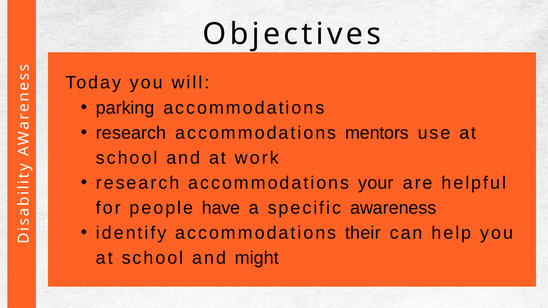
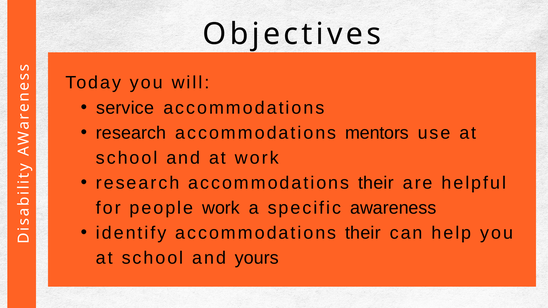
parking: parking -> service
research accommodations your: your -> their
people have: have -> work
might: might -> yours
